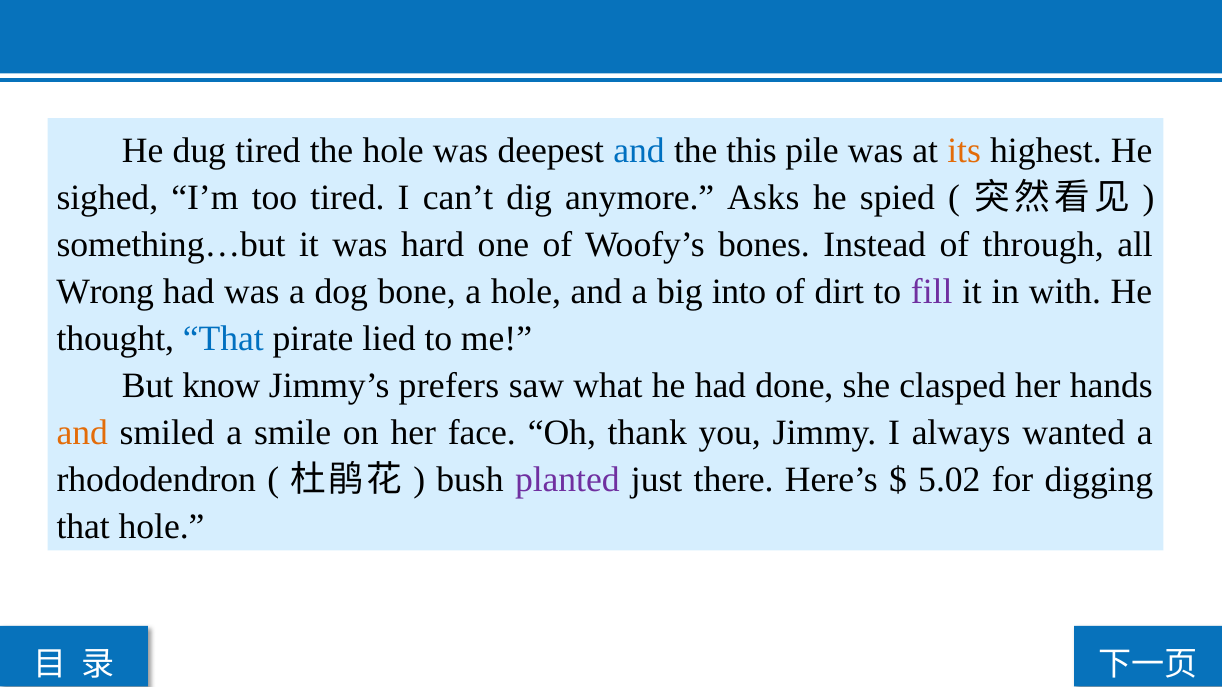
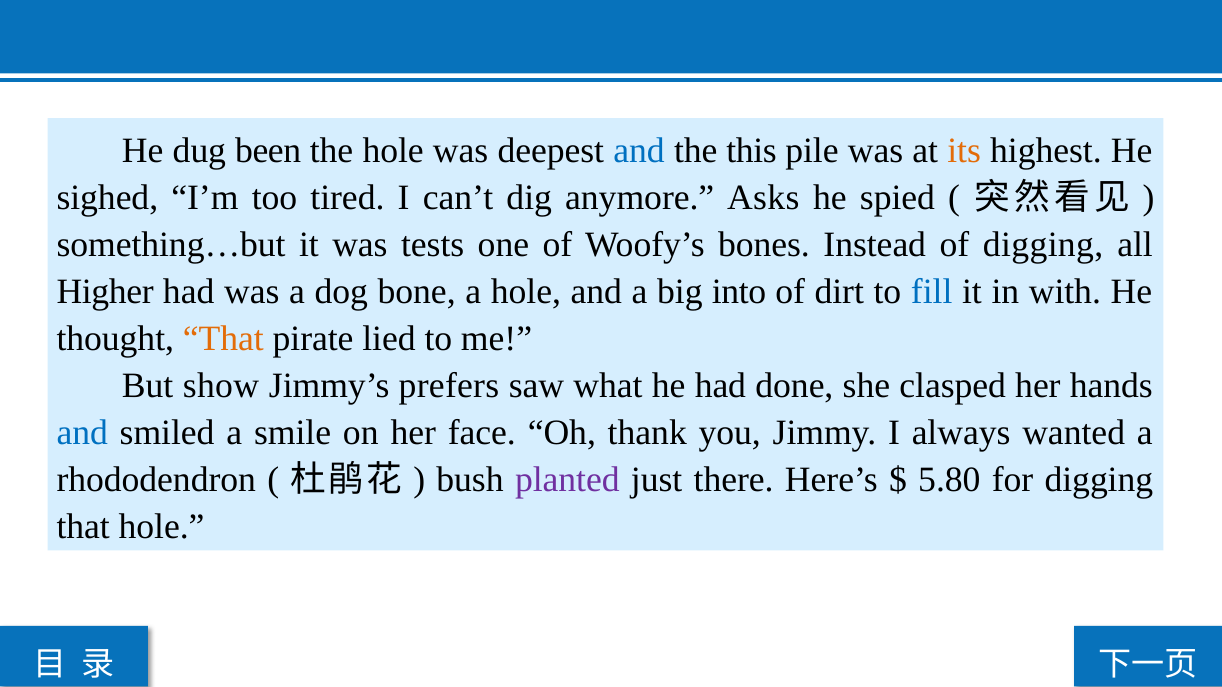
dug tired: tired -> been
hard: hard -> tests
of through: through -> digging
Wrong: Wrong -> Higher
fill colour: purple -> blue
That at (223, 339) colour: blue -> orange
know: know -> show
and at (82, 433) colour: orange -> blue
5.02: 5.02 -> 5.80
